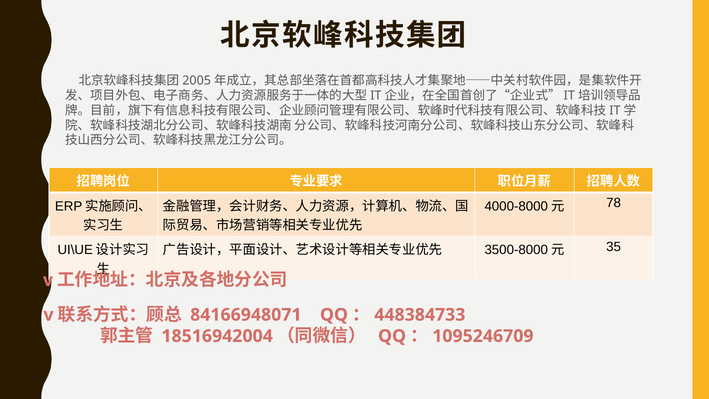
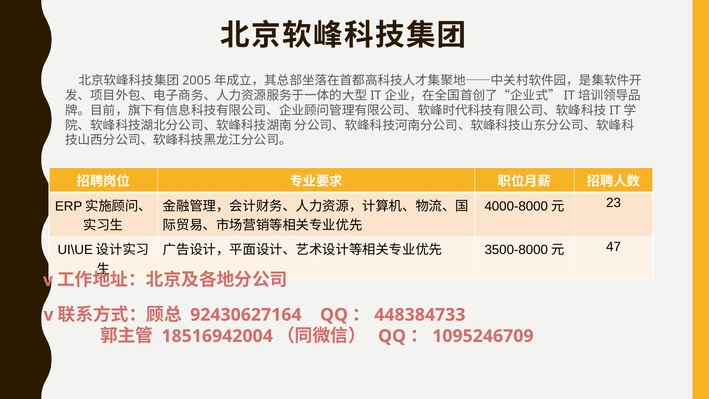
78: 78 -> 23
35: 35 -> 47
84166948071: 84166948071 -> 92430627164
